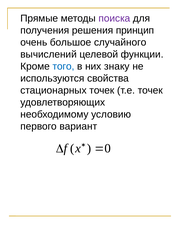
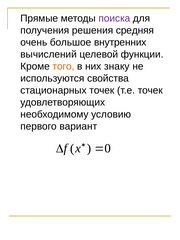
принцип: принцип -> средняя
случайного: случайного -> внутренних
того colour: blue -> orange
